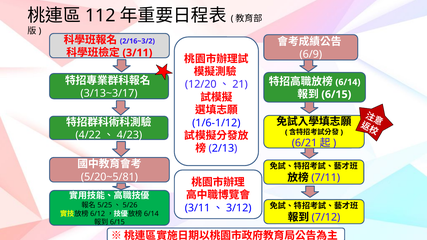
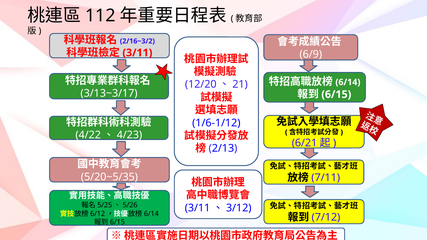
5/20~5/81: 5/20~5/81 -> 5/20~5/35
